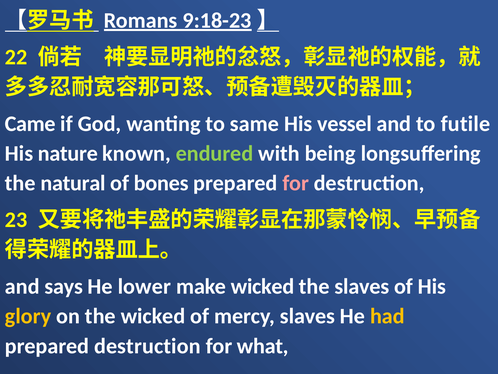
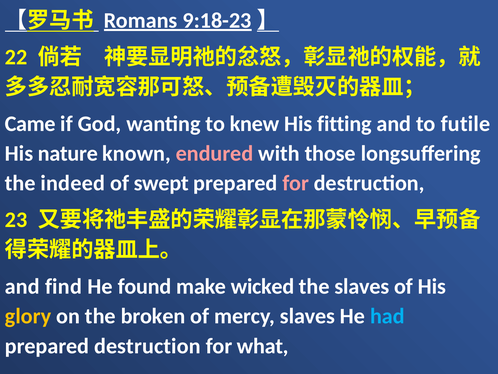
same: same -> knew
vessel: vessel -> fitting
endured colour: light green -> pink
being: being -> those
natural: natural -> indeed
bones: bones -> swept
says: says -> find
lower: lower -> found
the wicked: wicked -> broken
had colour: yellow -> light blue
